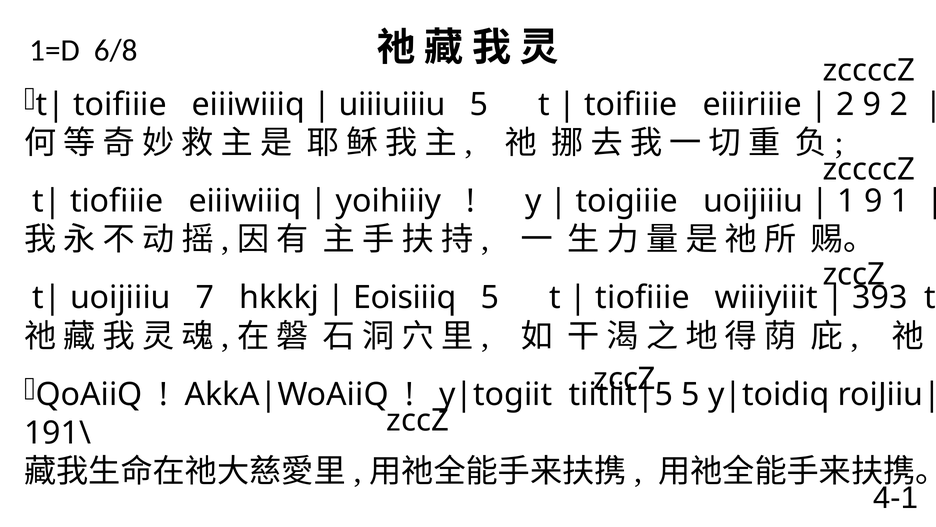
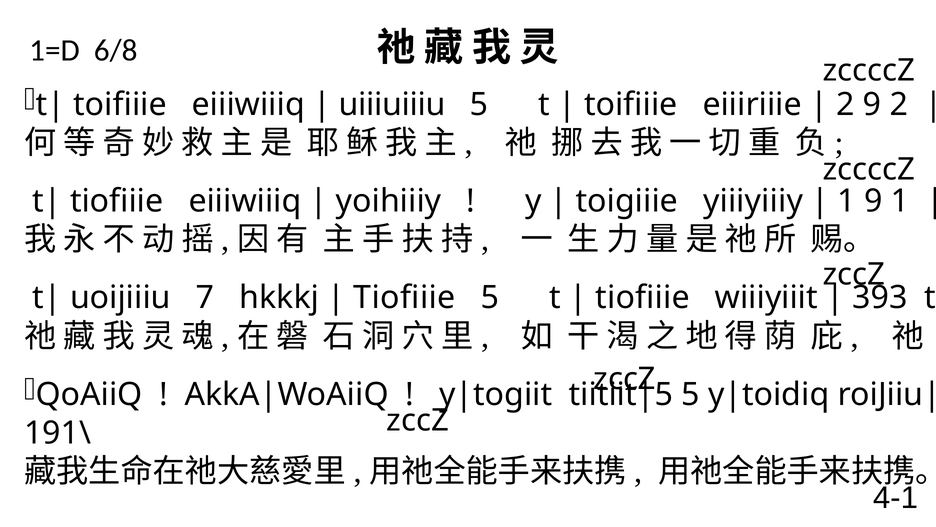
toigiiie uoijiiiu: uoijiiiu -> yiiiyiiiy
Eoisiiiq at (405, 297): Eoisiiiq -> Tiofiiie
